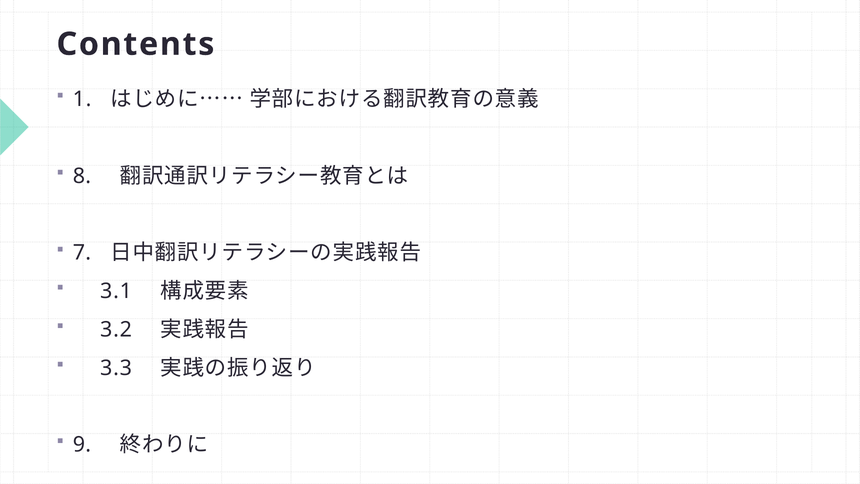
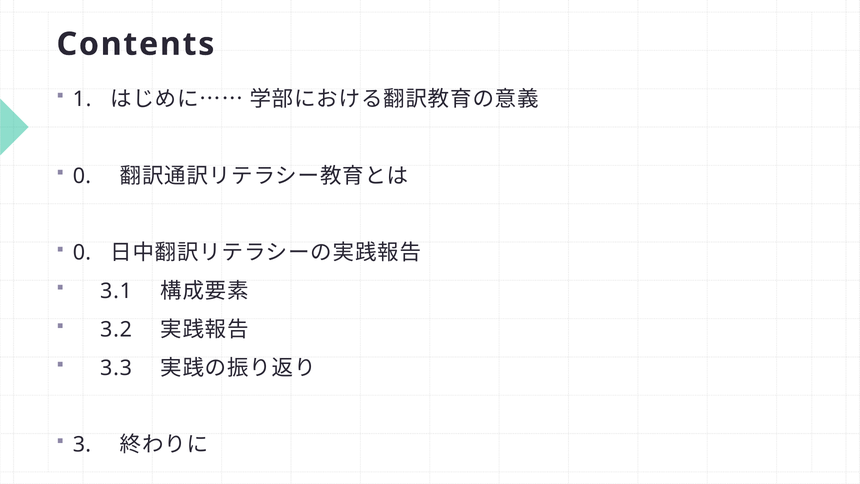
8 at (82, 176): 8 -> 0
7 at (82, 253): 7 -> 0
9: 9 -> 3
